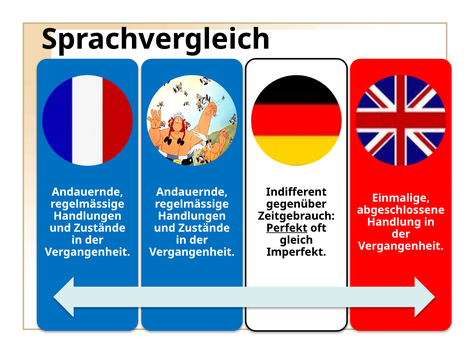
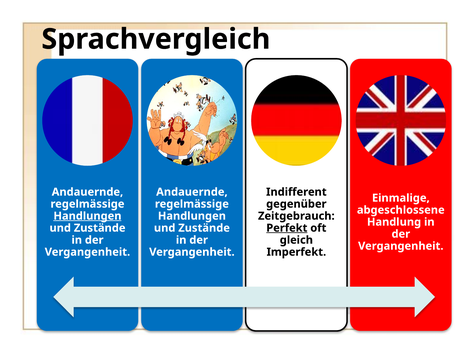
Handlungen at (87, 216) underline: none -> present
